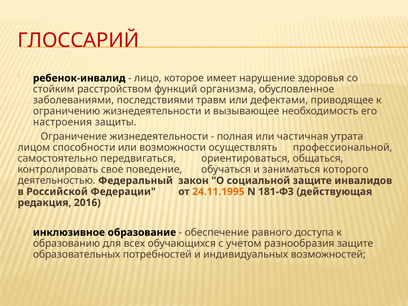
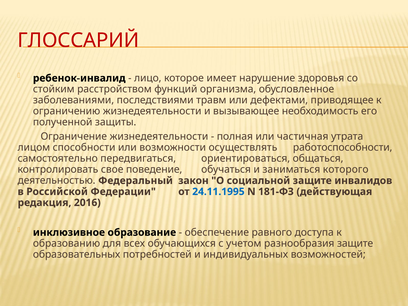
настроения: настроения -> полученной
профессиональной: профессиональной -> работоспособности
24.11.1995 colour: orange -> blue
